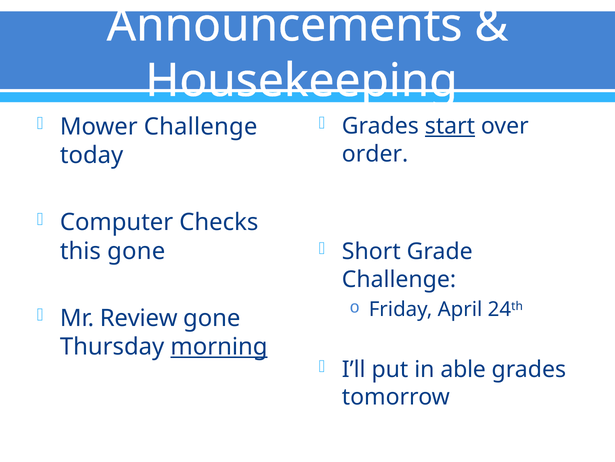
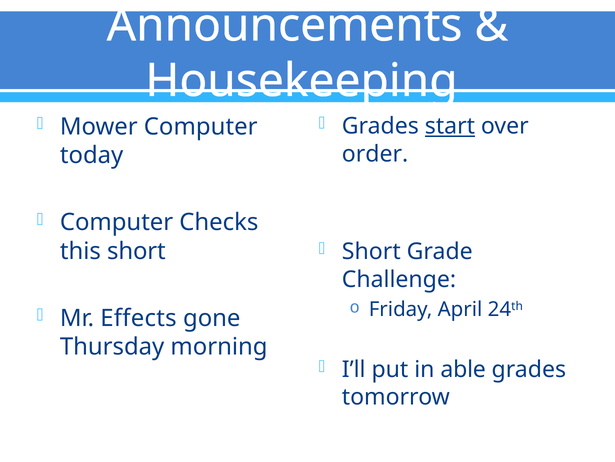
Mower Challenge: Challenge -> Computer
this gone: gone -> short
Review: Review -> Effects
morning underline: present -> none
